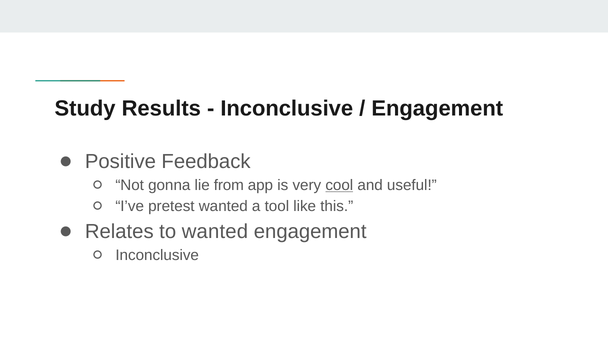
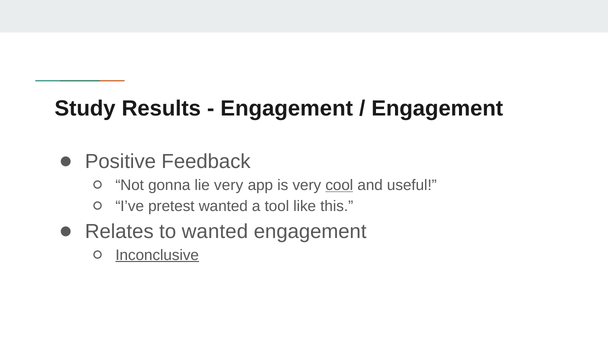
Inconclusive at (287, 108): Inconclusive -> Engagement
lie from: from -> very
Inconclusive at (157, 255) underline: none -> present
